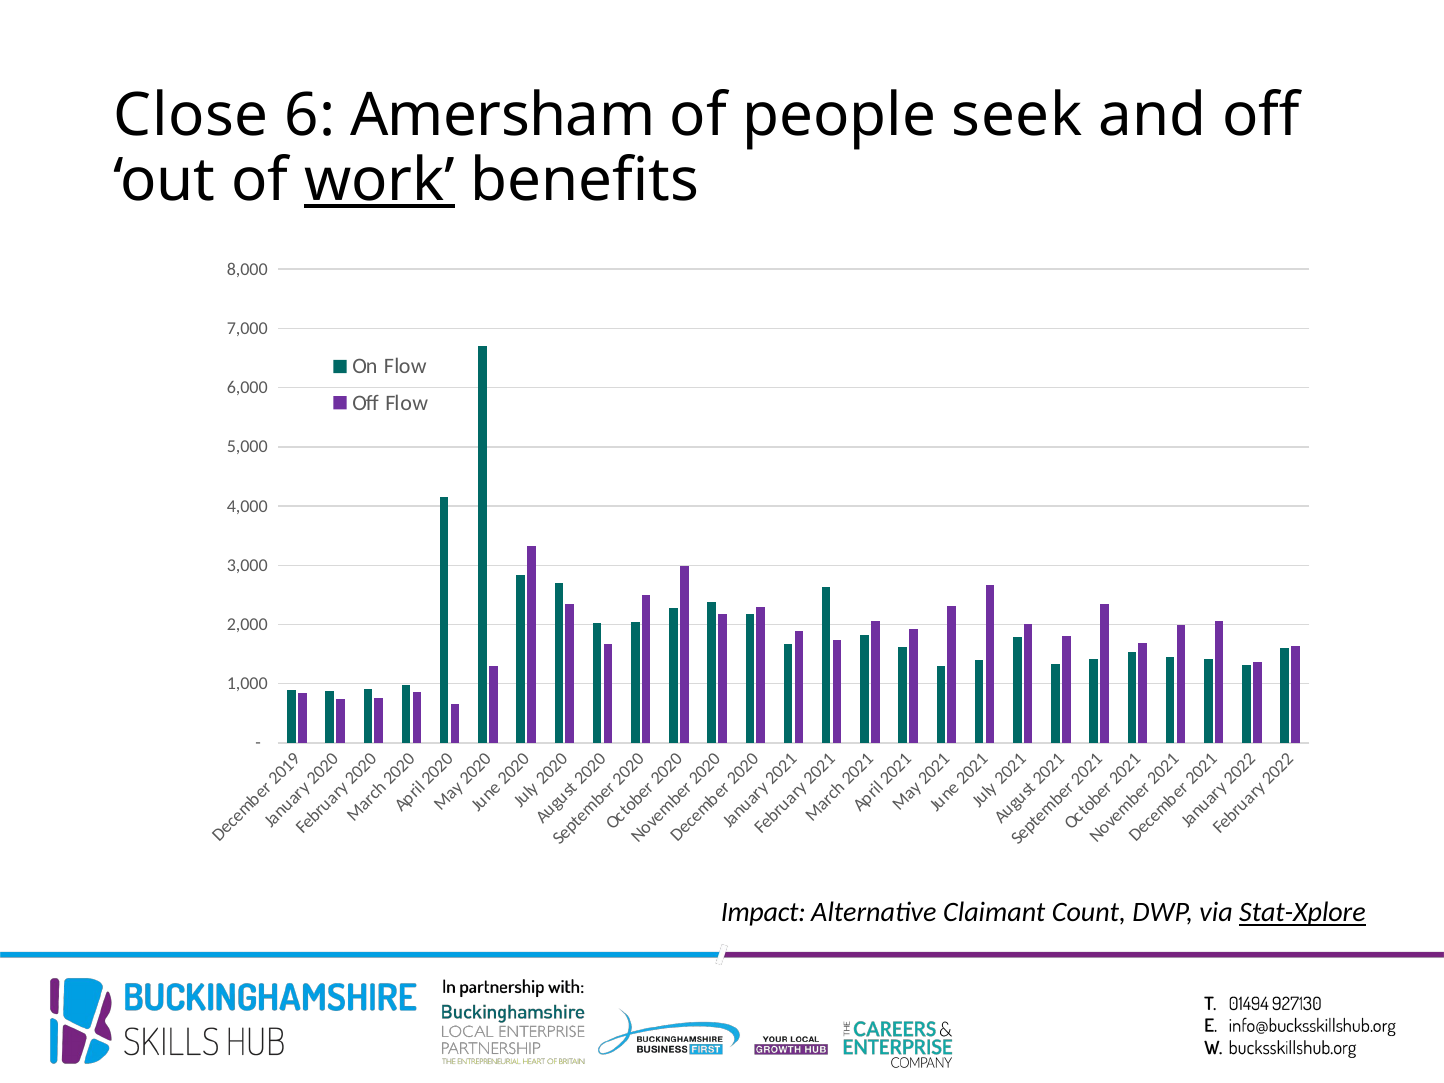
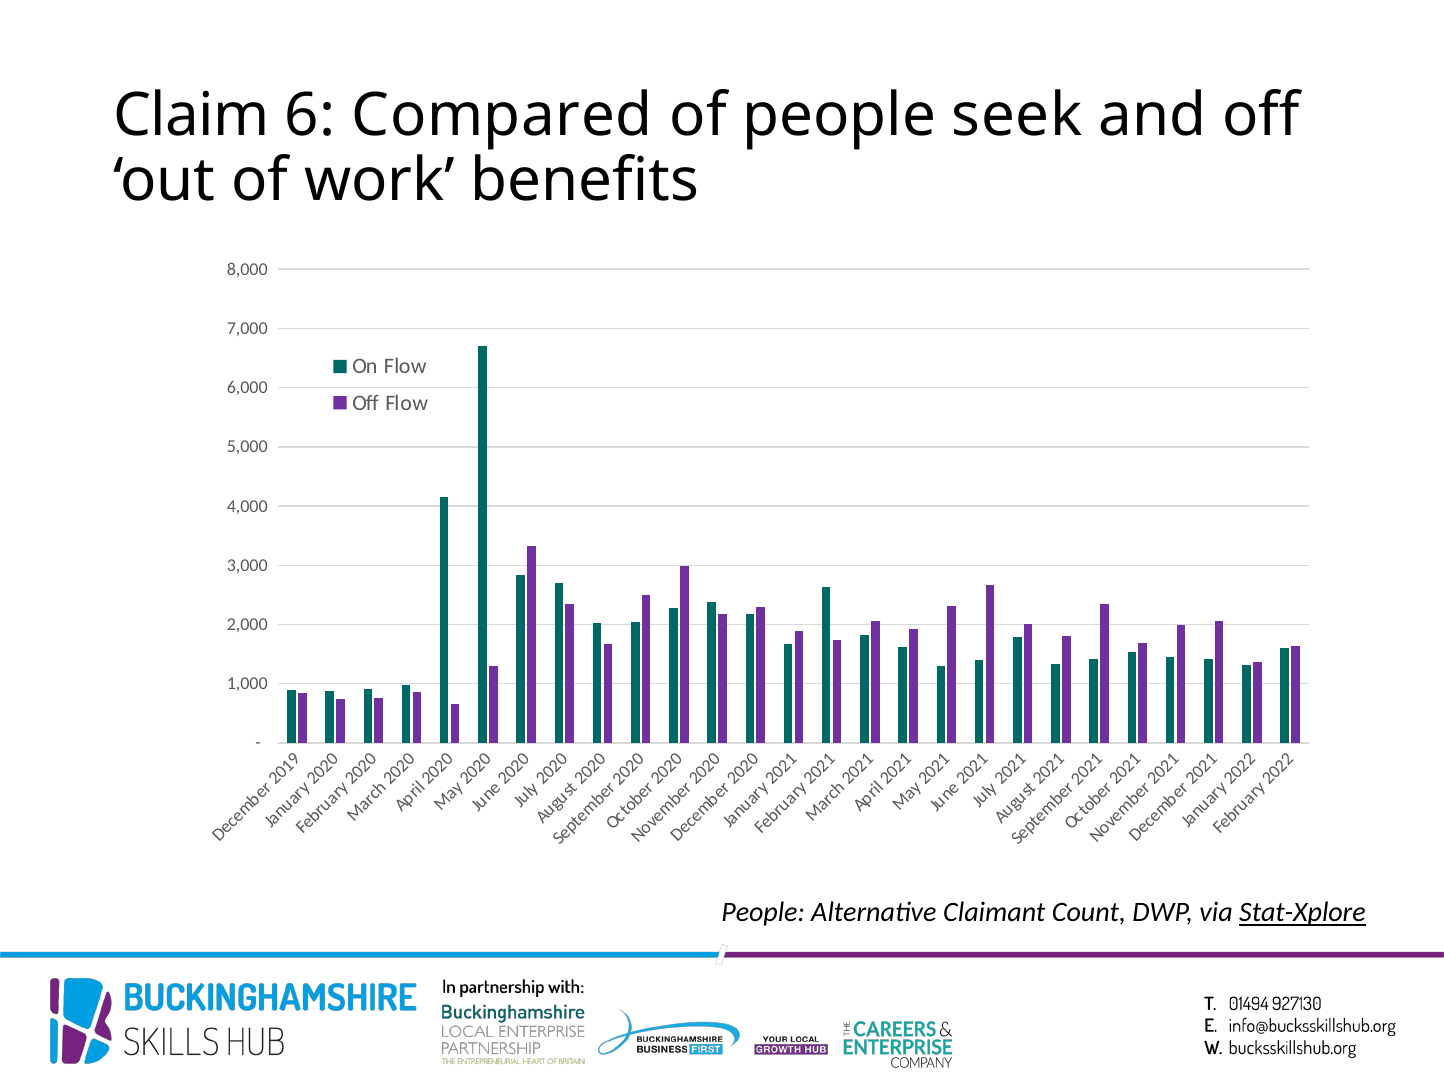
Close: Close -> Claim
Amersham: Amersham -> Compared
work underline: present -> none
Impact at (763, 913): Impact -> People
